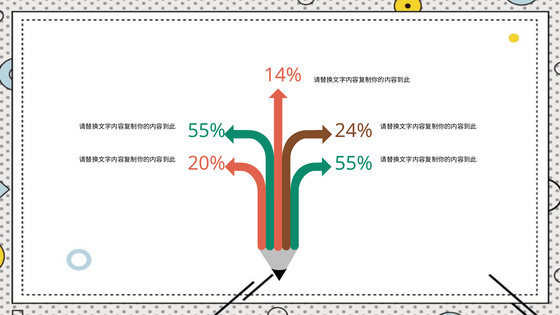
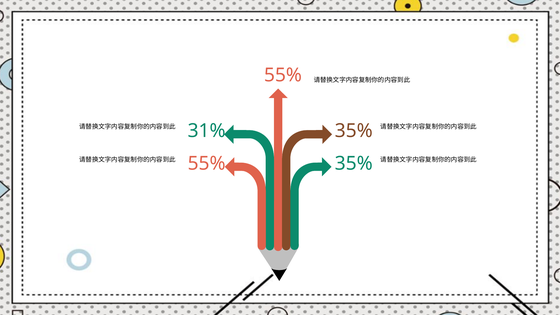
14% at (283, 75): 14% -> 55%
55% at (207, 131): 55% -> 31%
24% at (354, 131): 24% -> 35%
20% at (207, 164): 20% -> 55%
55% at (354, 164): 55% -> 35%
